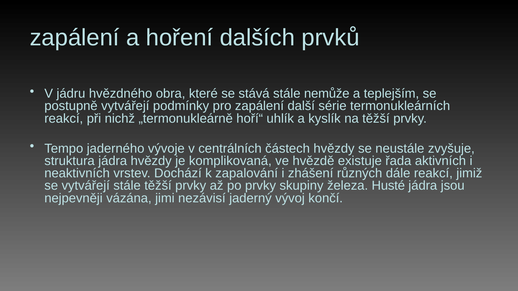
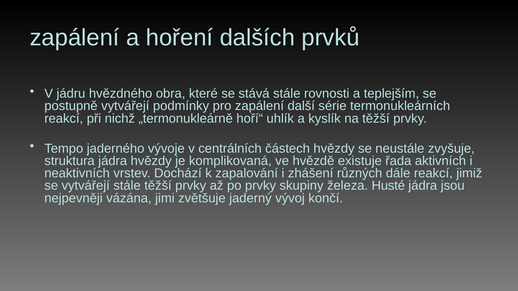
nemůže: nemůže -> rovnosti
nezávisí: nezávisí -> zvětšuje
